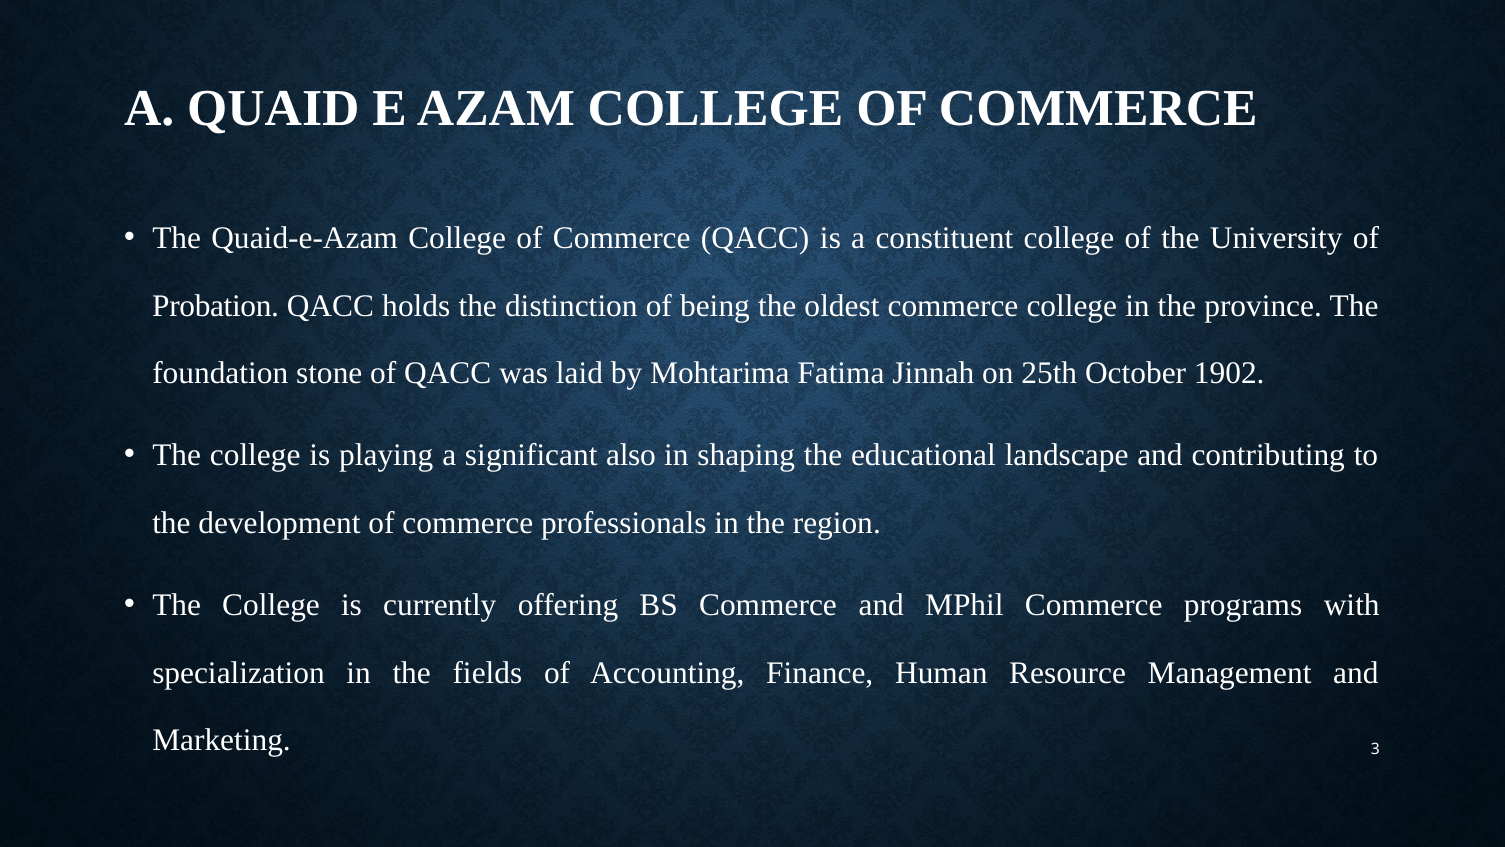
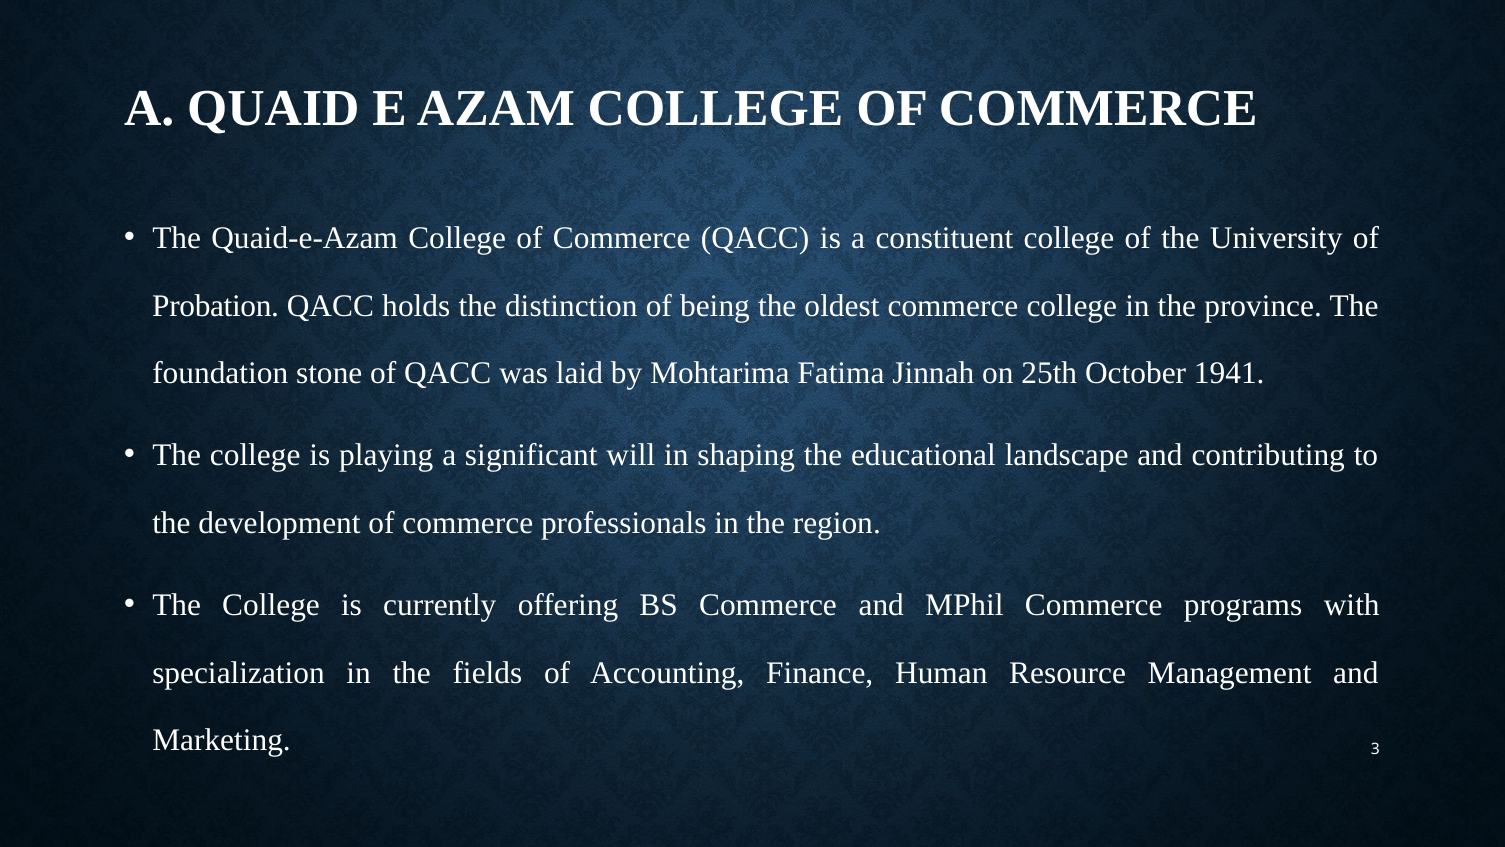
1902: 1902 -> 1941
also: also -> will
